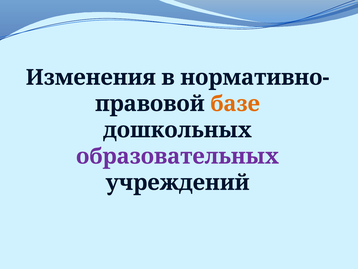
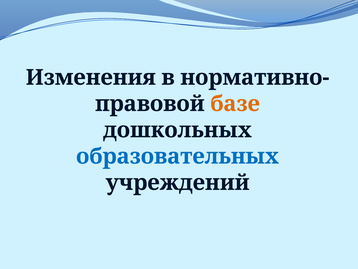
образовательных colour: purple -> blue
